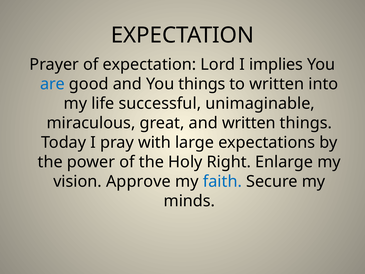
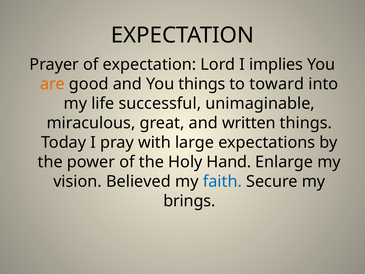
are colour: blue -> orange
to written: written -> toward
Right: Right -> Hand
Approve: Approve -> Believed
minds: minds -> brings
